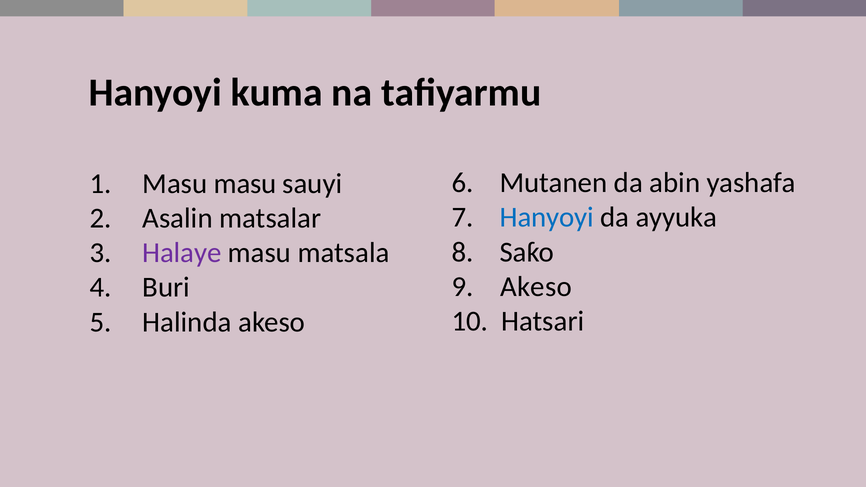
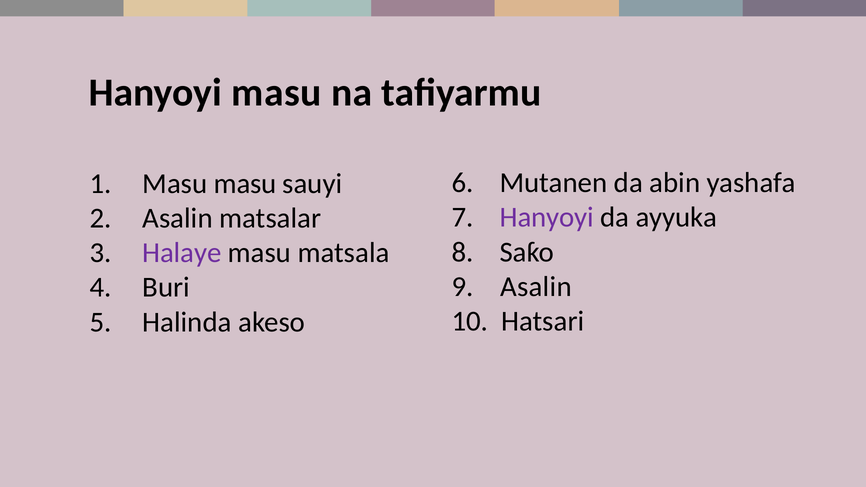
Hanyoyi kuma: kuma -> masu
Hanyoyi at (547, 218) colour: blue -> purple
9 Akeso: Akeso -> Asalin
